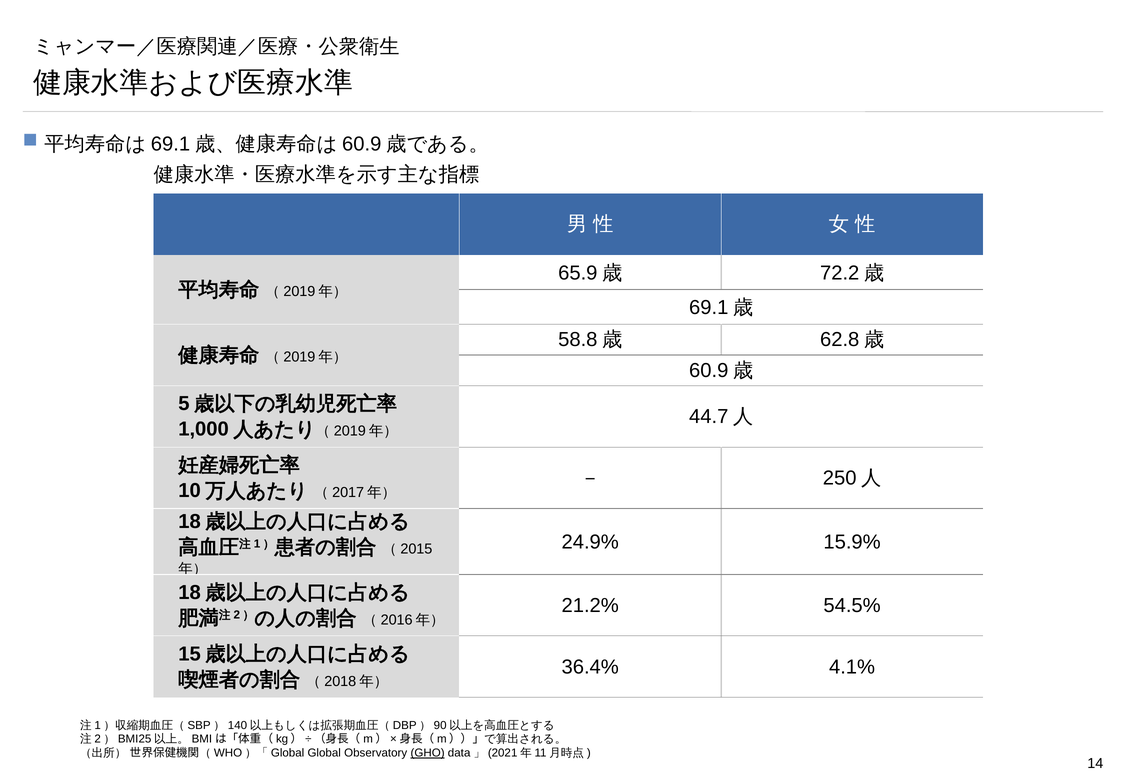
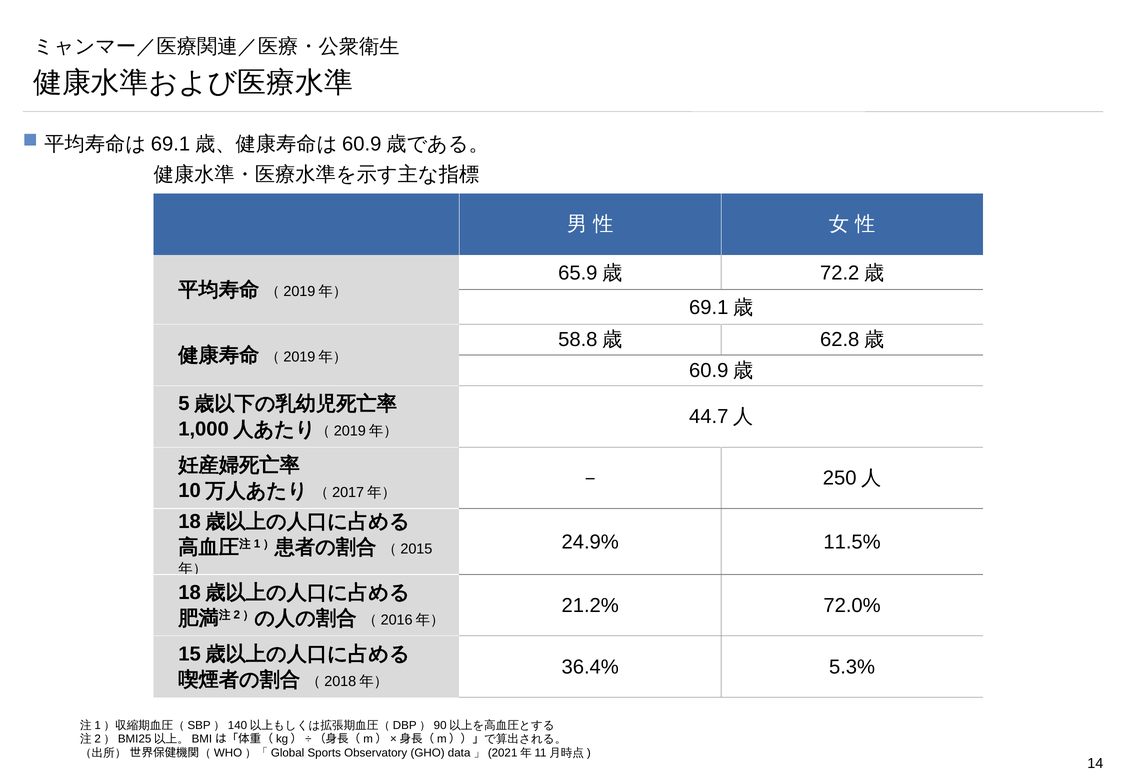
15.9%: 15.9% -> 11.5%
54.5%: 54.5% -> 72.0%
4.1%: 4.1% -> 5.3%
Global: Global -> Sports
GHO underline: present -> none
